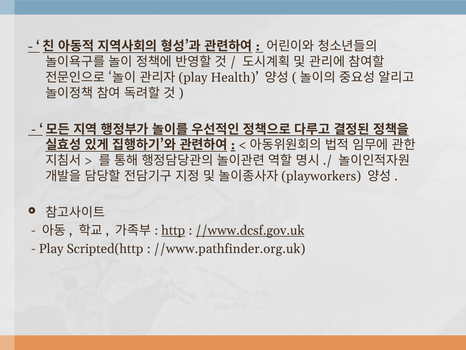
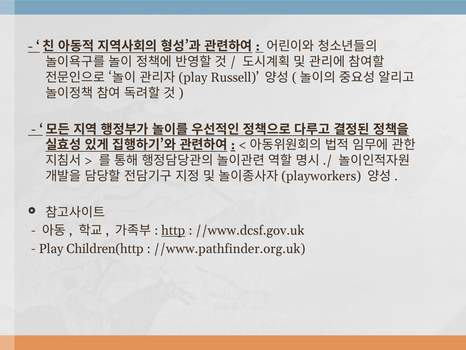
Health: Health -> Russell
//www.dcsf.gov.uk underline: present -> none
Scripted(http: Scripted(http -> Children(http
